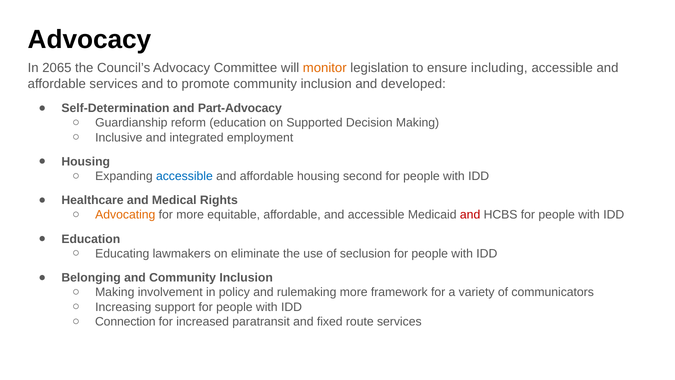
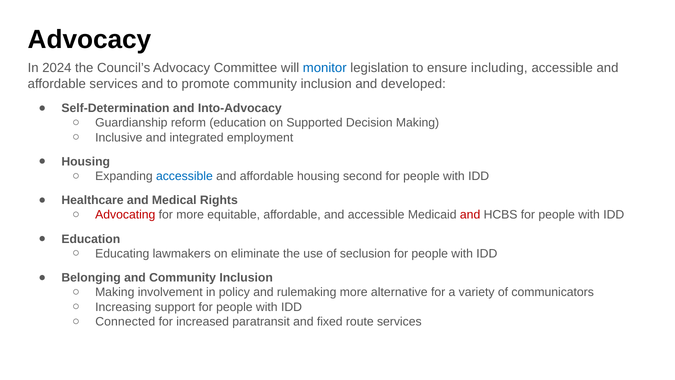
2065: 2065 -> 2024
monitor colour: orange -> blue
Part-Advocacy: Part-Advocacy -> Into-Advocacy
Advocating colour: orange -> red
framework: framework -> alternative
Connection: Connection -> Connected
